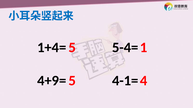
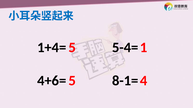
4+9=: 4+9= -> 4+6=
4-1=: 4-1= -> 8-1=
